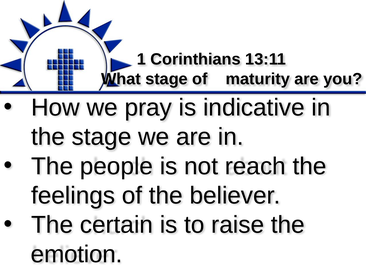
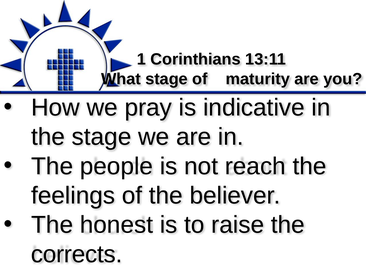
certain: certain -> honest
emotion: emotion -> corrects
